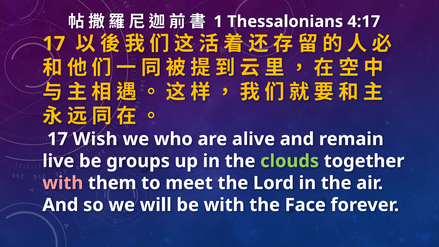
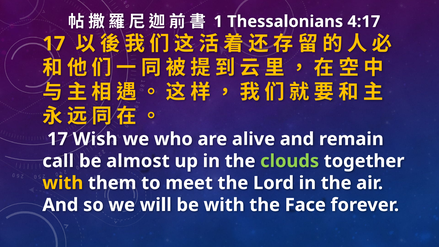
live: live -> call
groups: groups -> almost
with at (63, 183) colour: pink -> yellow
